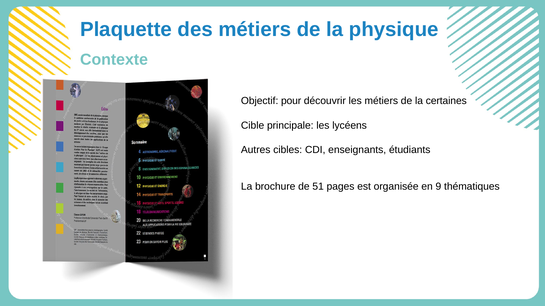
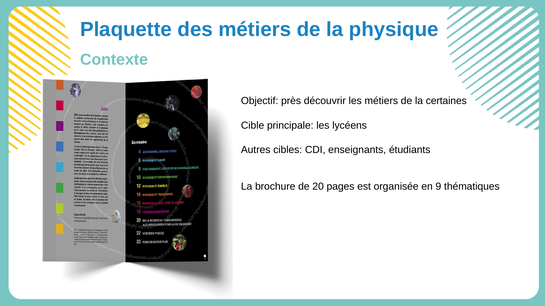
pour: pour -> près
51: 51 -> 20
